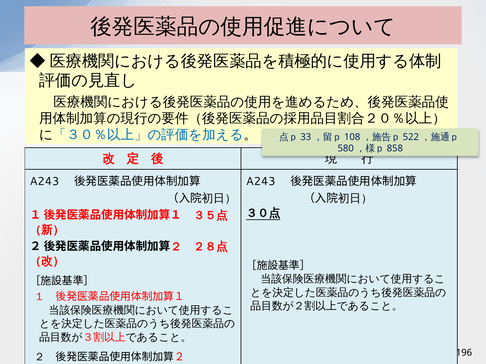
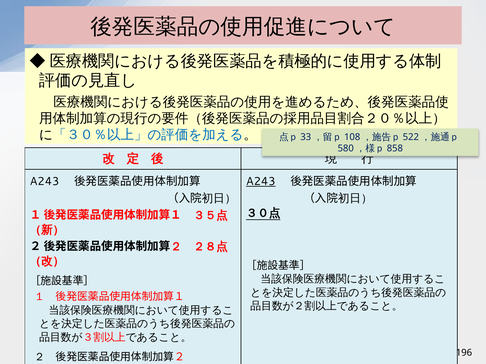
A243 at (261, 182) underline: none -> present
